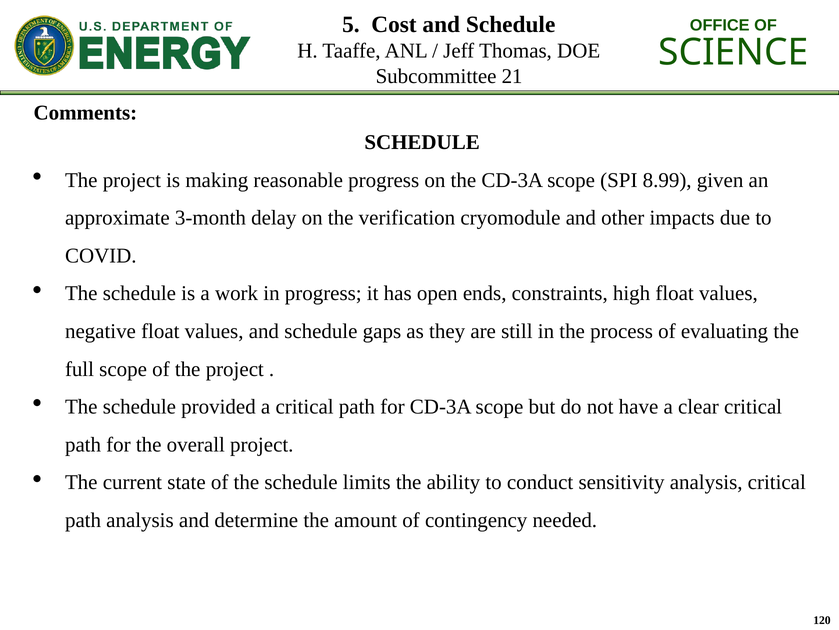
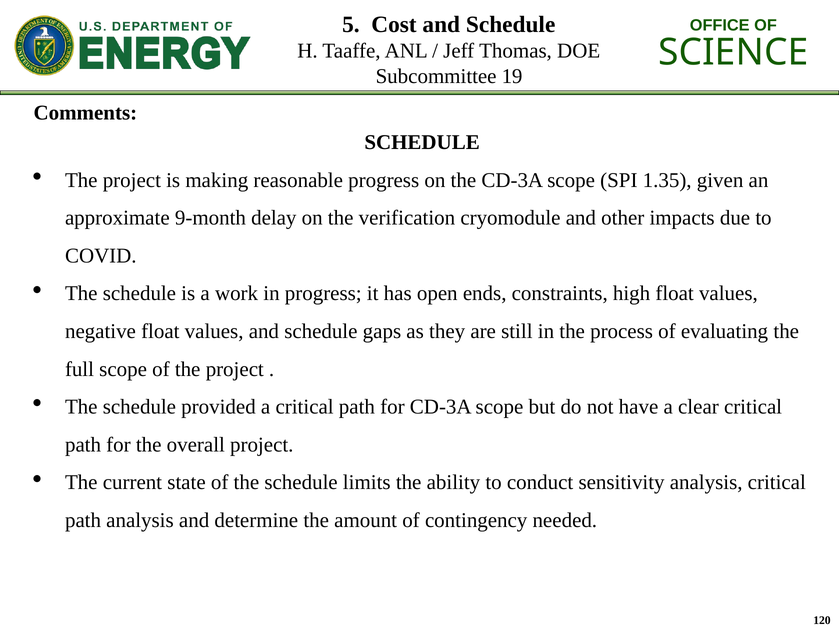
21: 21 -> 19
8.99: 8.99 -> 1.35
3-month: 3-month -> 9-month
